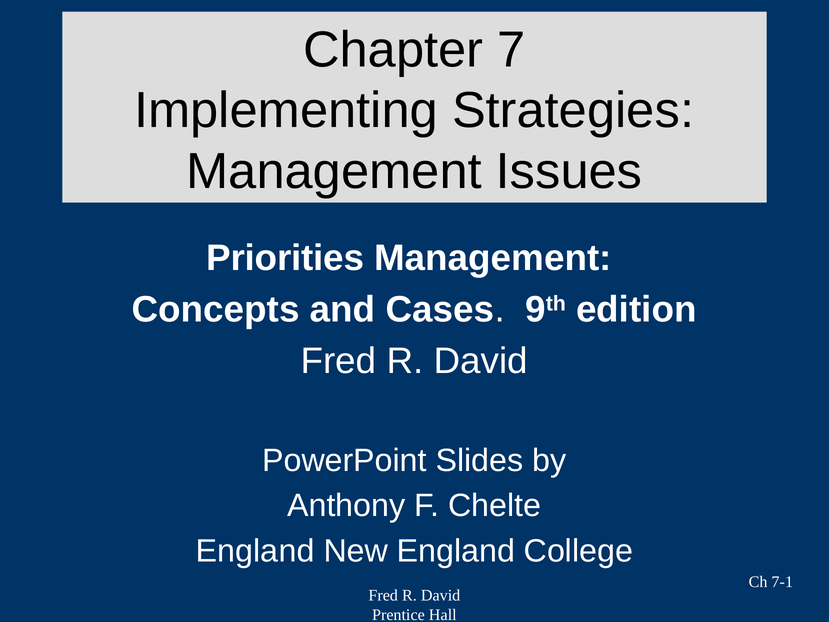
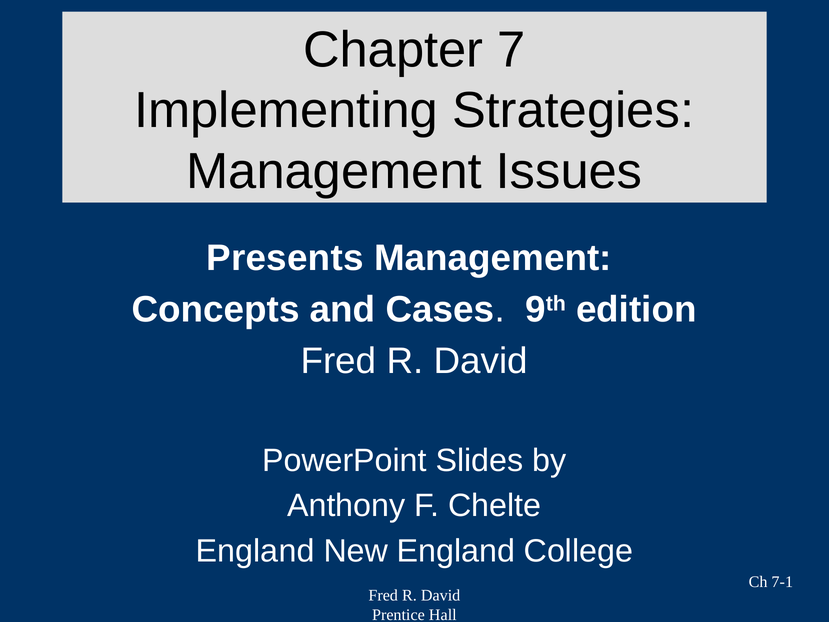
Priorities: Priorities -> Presents
